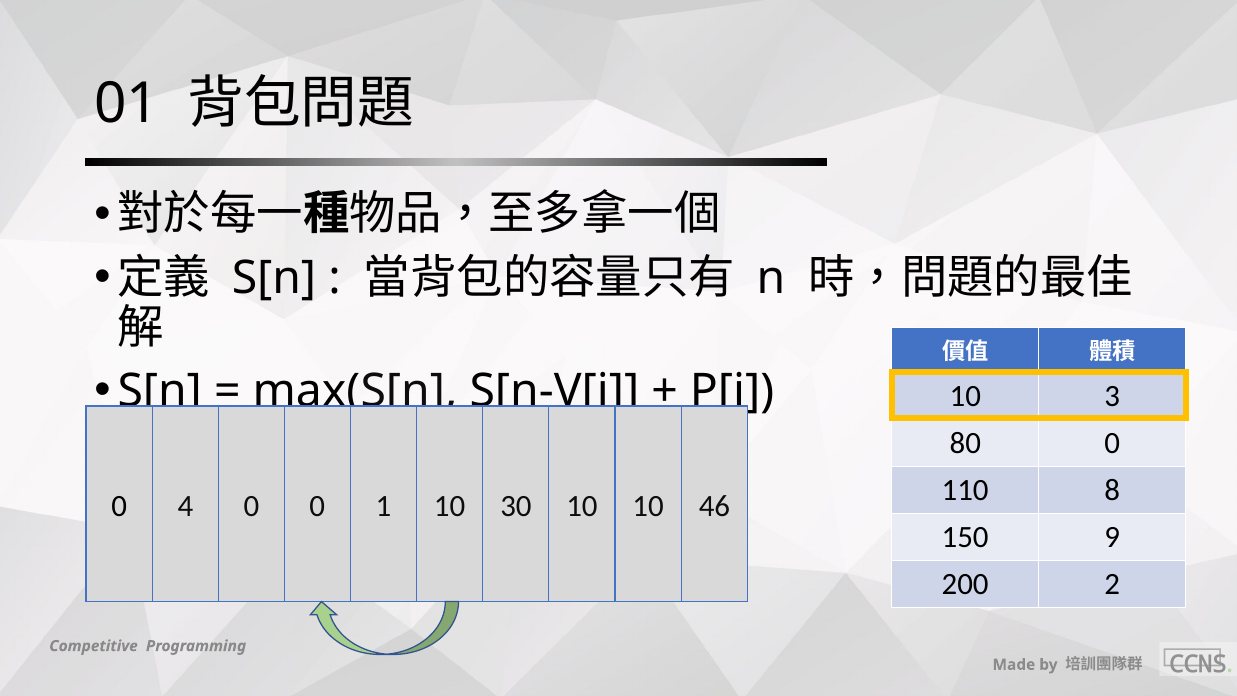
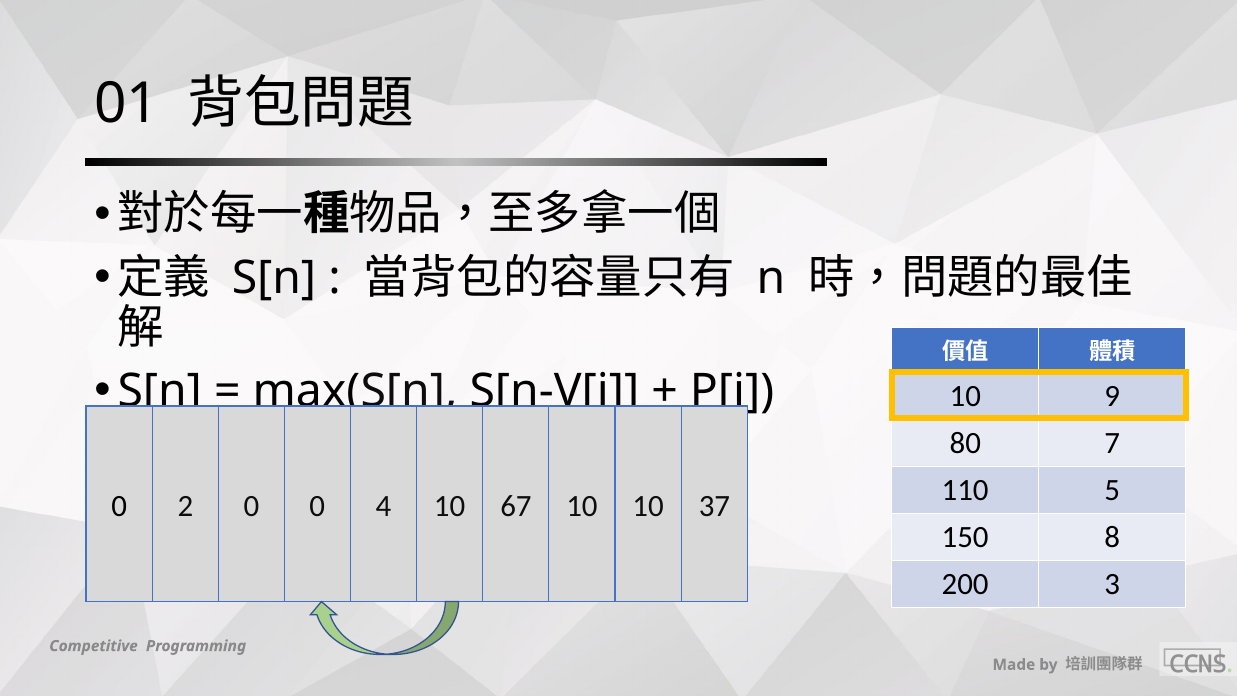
3: 3 -> 9
80 0: 0 -> 7
8: 8 -> 5
4: 4 -> 2
1: 1 -> 4
30: 30 -> 67
46: 46 -> 37
9: 9 -> 8
2: 2 -> 3
